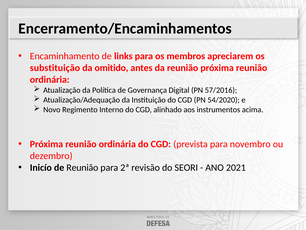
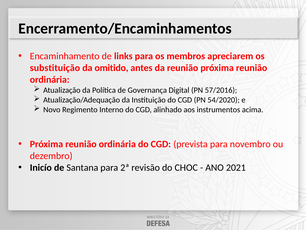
de Reunião: Reunião -> Santana
SEORI: SEORI -> CHOC
